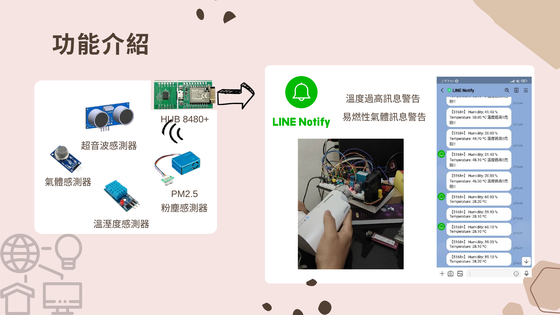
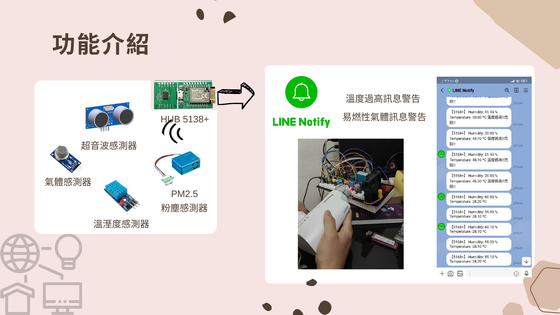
8480+: 8480+ -> 5138+
